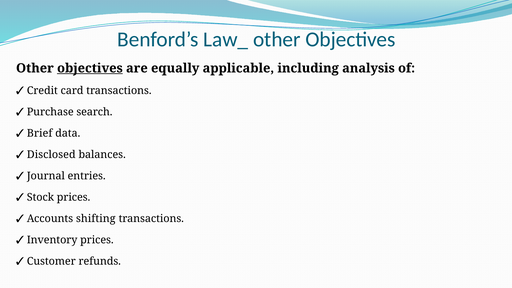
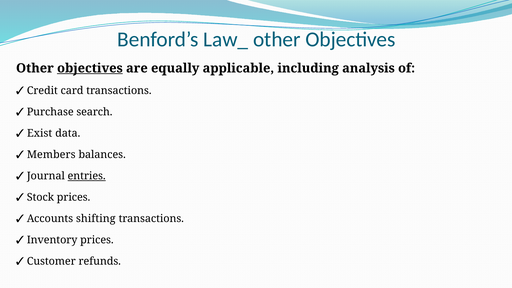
Brief: Brief -> Exist
Disclosed: Disclosed -> Members
entries underline: none -> present
